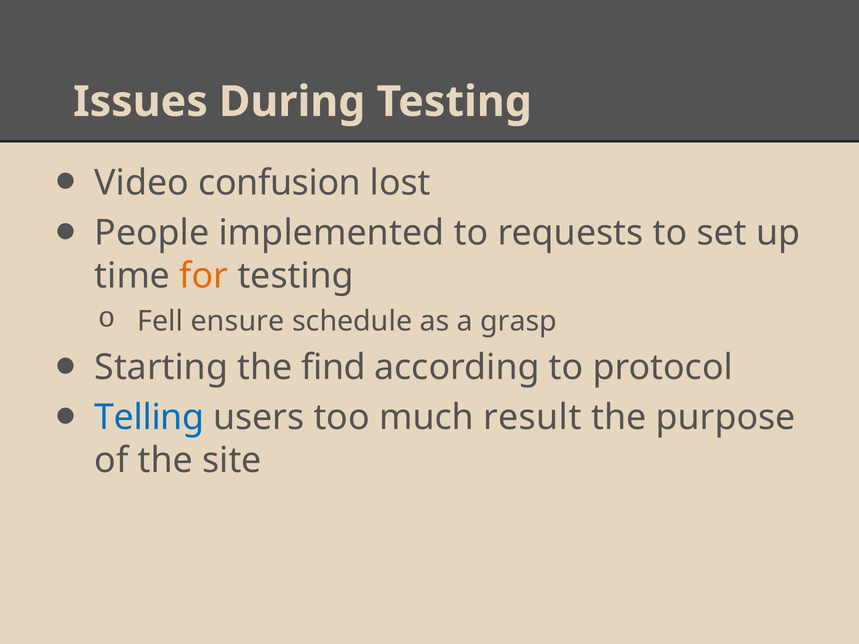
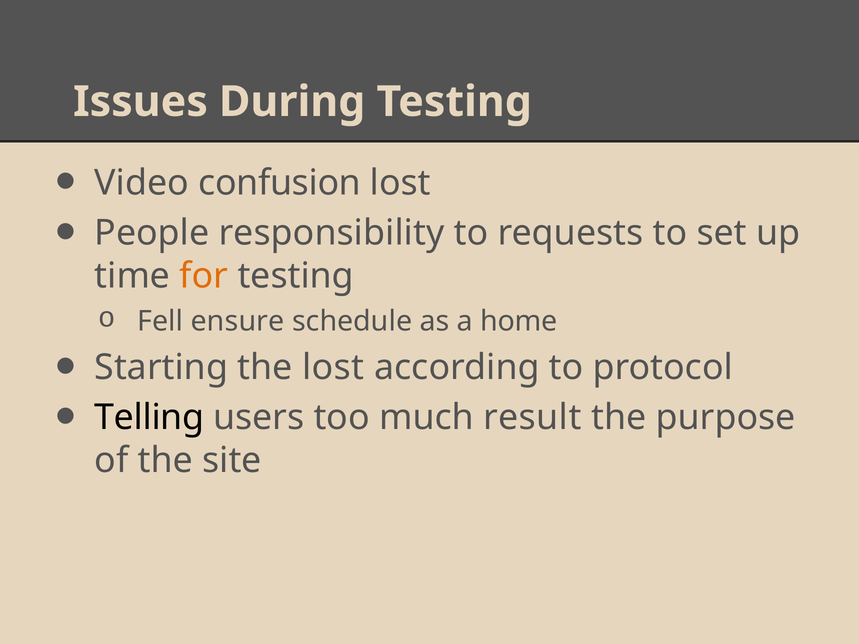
implemented: implemented -> responsibility
grasp: grasp -> home
the find: find -> lost
Telling colour: blue -> black
